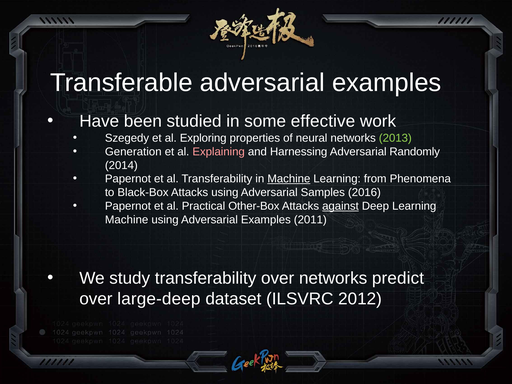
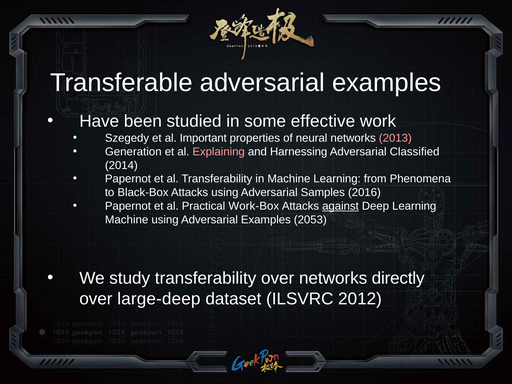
Exploring: Exploring -> Important
2013 colour: light green -> pink
Randomly: Randomly -> Classified
Machine at (289, 179) underline: present -> none
Other-Box: Other-Box -> Work-Box
2011: 2011 -> 2053
predict: predict -> directly
